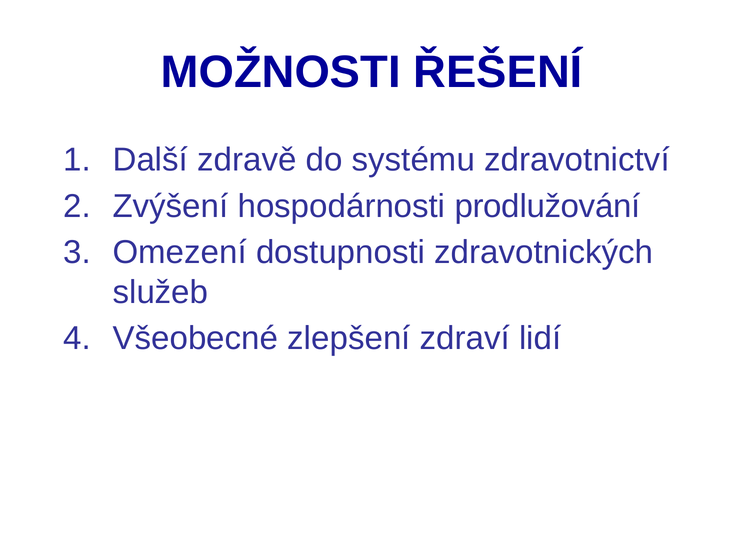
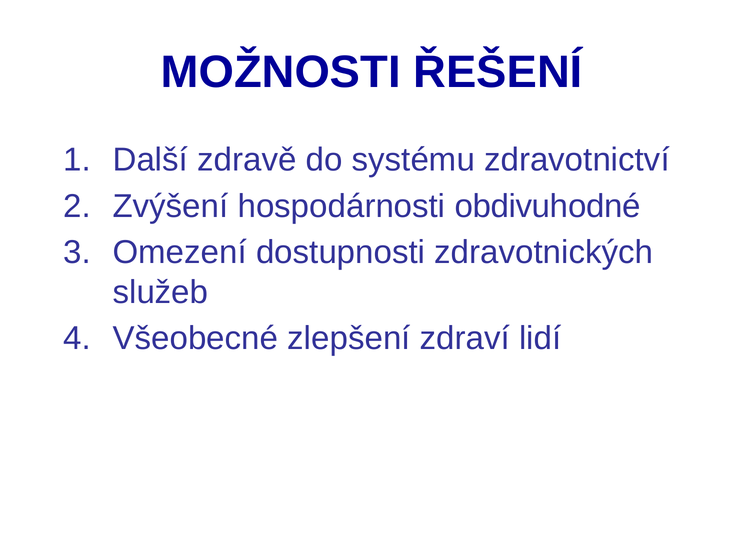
prodlužování: prodlužování -> obdivuhodné
